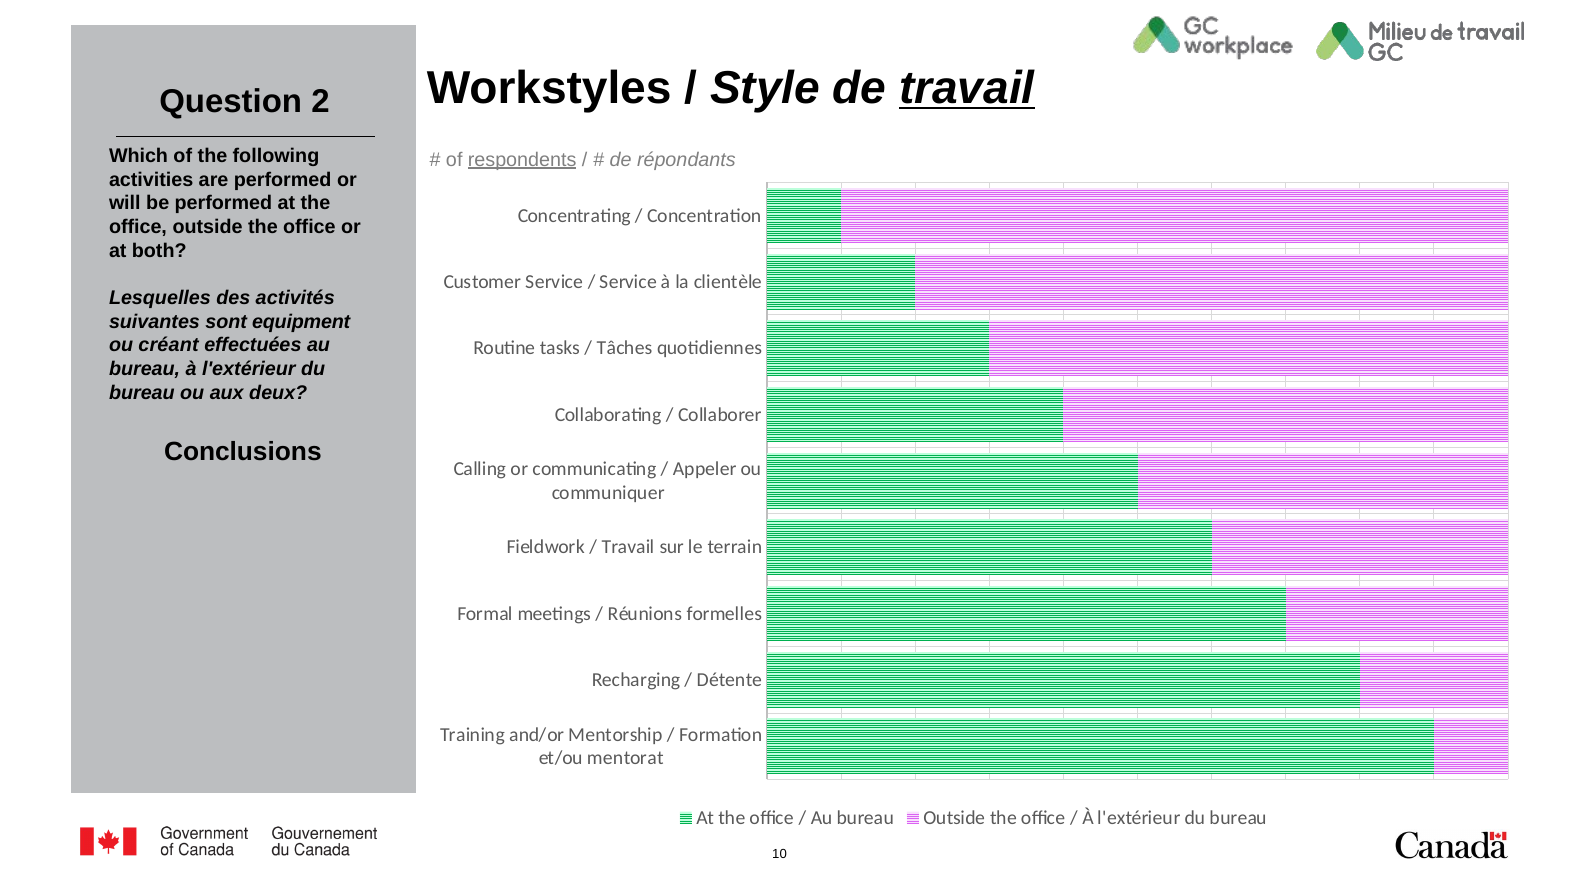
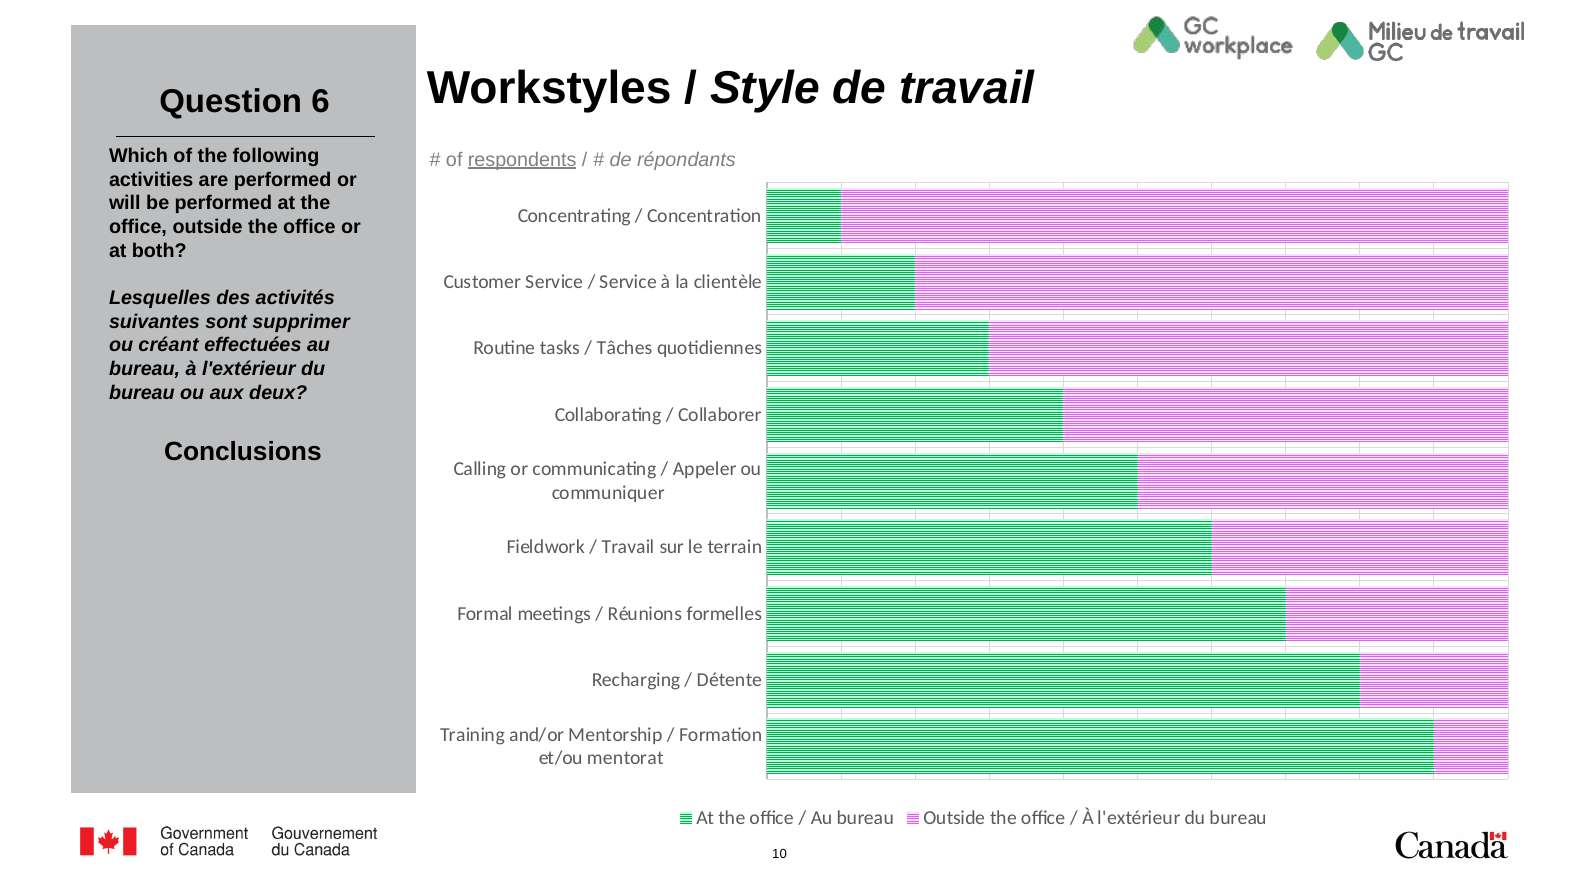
travail at (967, 88) underline: present -> none
2: 2 -> 6
equipment: equipment -> supprimer
